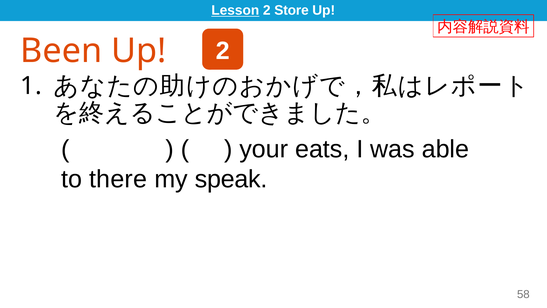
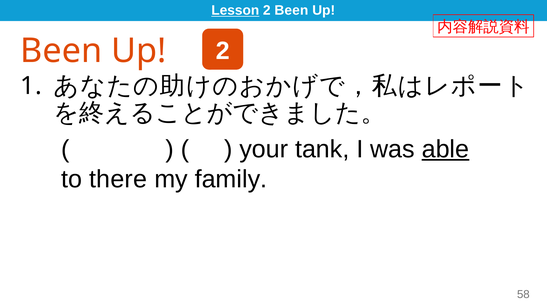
2 Store: Store -> Been
eats: eats -> tank
able underline: none -> present
speak: speak -> family
